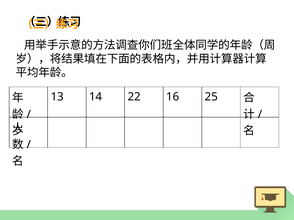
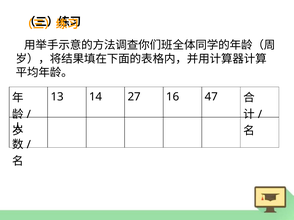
22: 22 -> 27
25: 25 -> 47
